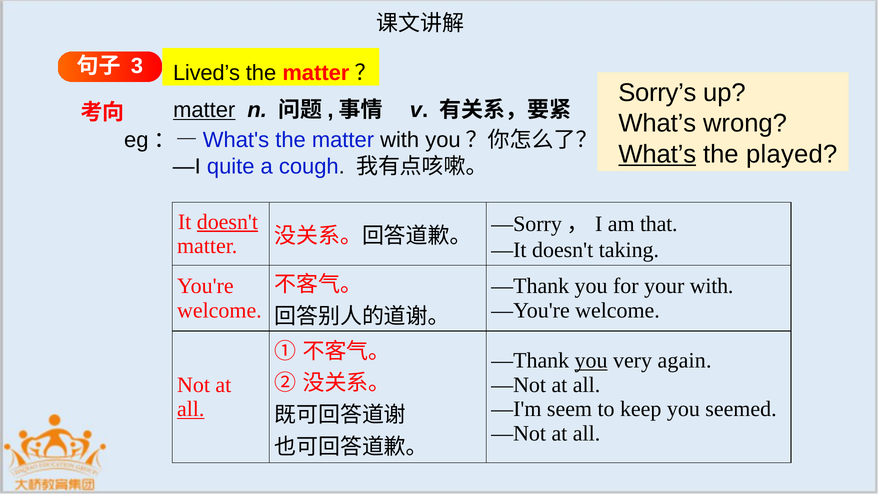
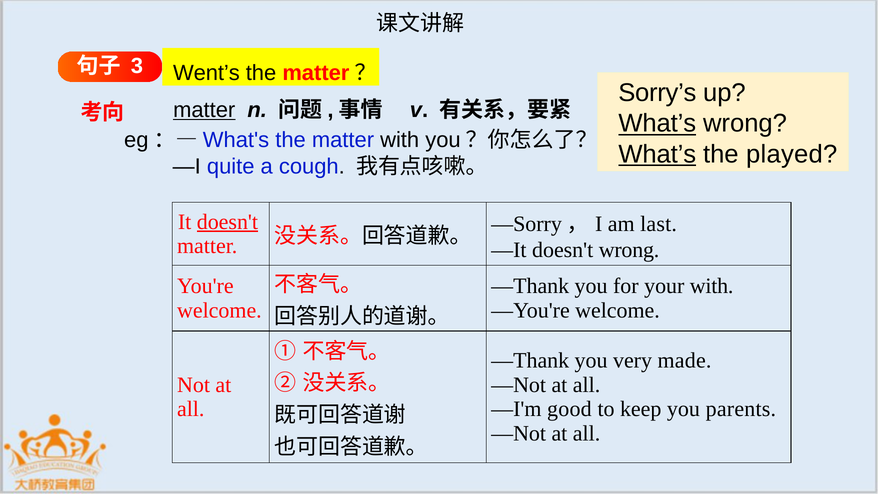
Lived’s: Lived’s -> Went’s
What’s at (657, 124) underline: none -> present
that: that -> last
doesn't taking: taking -> wrong
you at (591, 360) underline: present -> none
again: again -> made
all at (191, 409) underline: present -> none
seem: seem -> good
seemed: seemed -> parents
